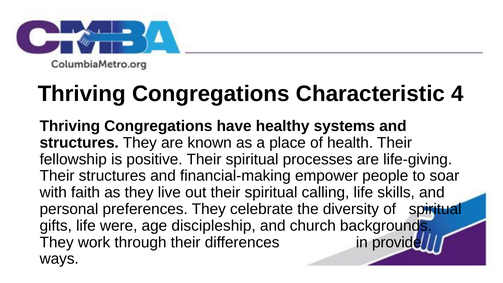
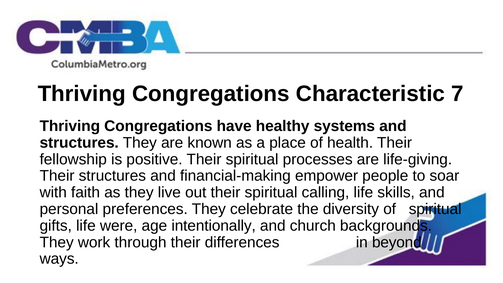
4: 4 -> 7
discipleship: discipleship -> intentionally
provide: provide -> beyond
